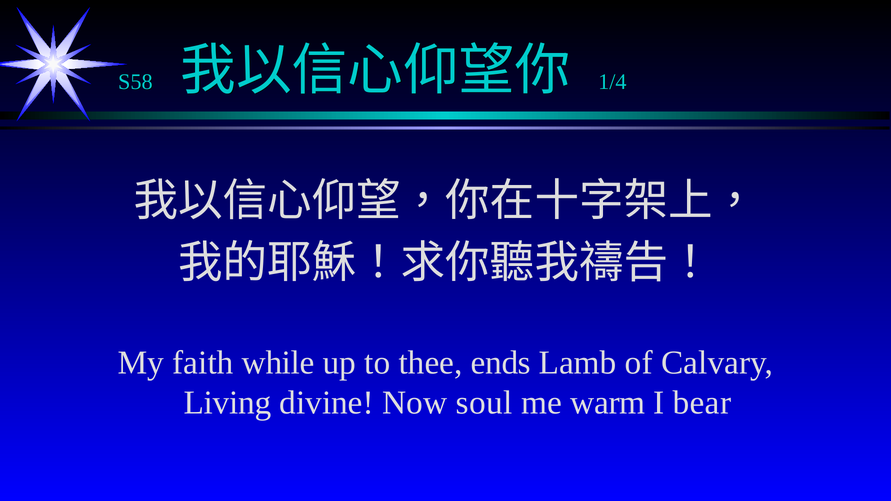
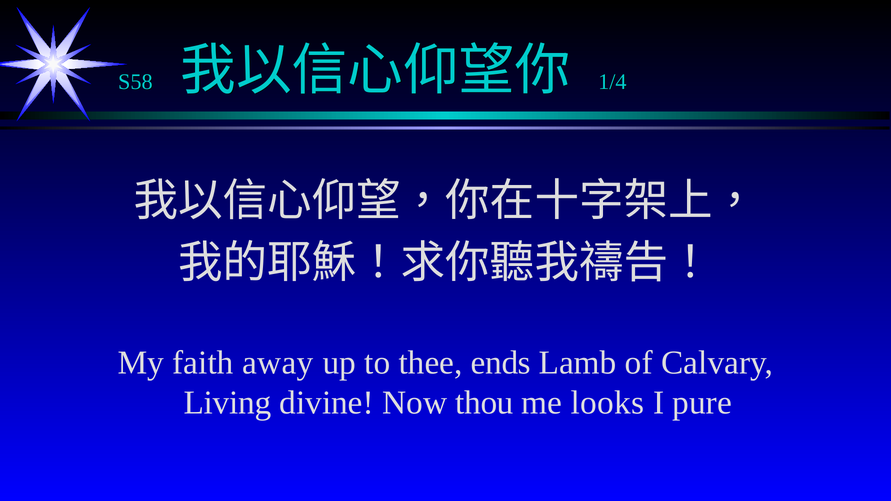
while: while -> away
soul: soul -> thou
warm: warm -> looks
bear: bear -> pure
